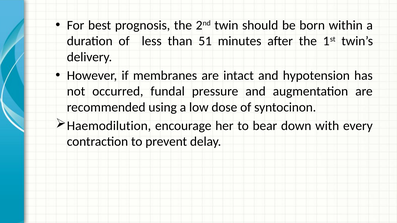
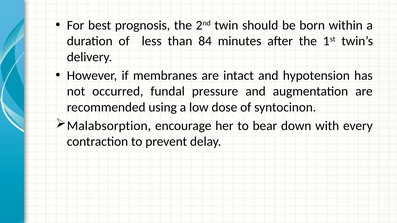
51: 51 -> 84
Haemodilution: Haemodilution -> Malabsorption
